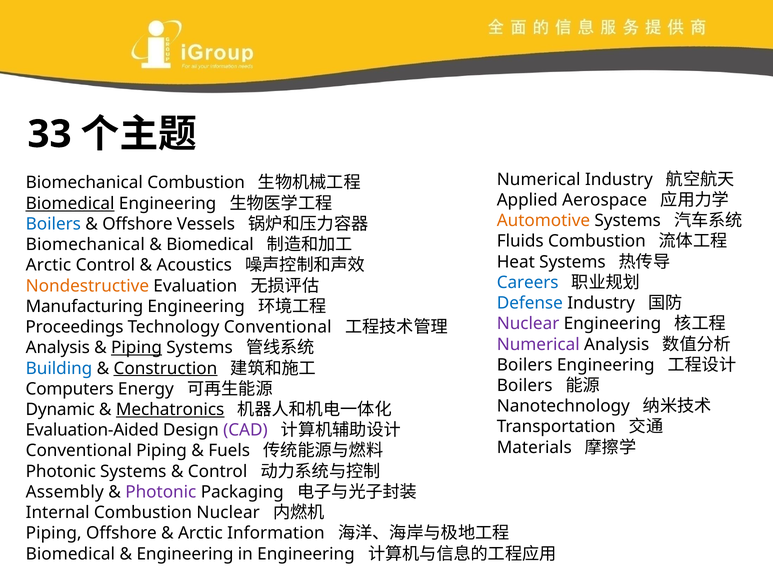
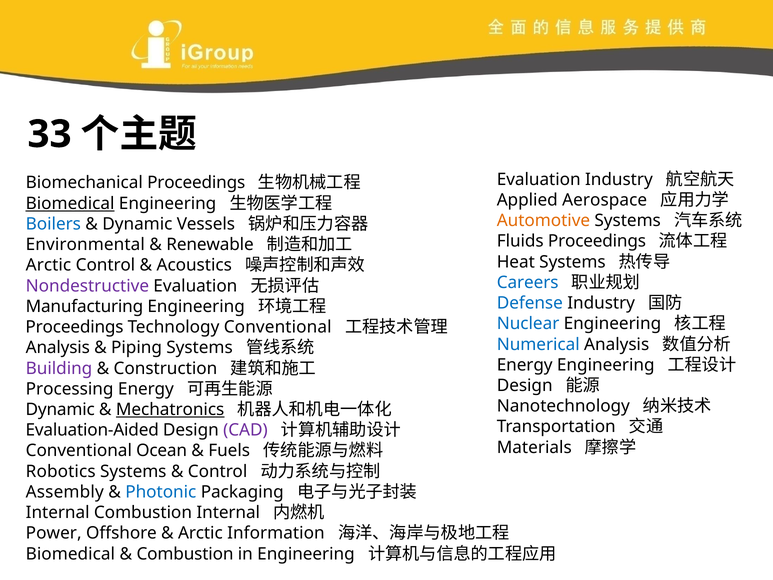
Numerical at (539, 179): Numerical -> Evaluation
Biomechanical Combustion: Combustion -> Proceedings
Offshore at (137, 224): Offshore -> Dynamic
Fluids Combustion: Combustion -> Proceedings
Biomechanical at (85, 245): Biomechanical -> Environmental
Biomedical at (210, 245): Biomedical -> Renewable
Nondestructive colour: orange -> purple
Nuclear at (528, 324) colour: purple -> blue
Numerical at (538, 344) colour: purple -> blue
Piping at (137, 348) underline: present -> none
Boilers at (525, 365): Boilers -> Energy
Building colour: blue -> purple
Construction underline: present -> none
Boilers at (525, 385): Boilers -> Design
Computers: Computers -> Processing
Conventional Piping: Piping -> Ocean
Photonic at (61, 471): Photonic -> Robotics
Photonic at (161, 492) colour: purple -> blue
Combustion Nuclear: Nuclear -> Internal
Piping at (54, 533): Piping -> Power
Engineering at (185, 554): Engineering -> Combustion
